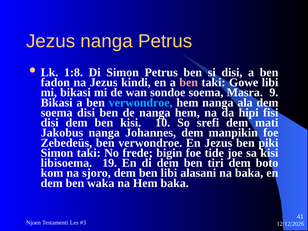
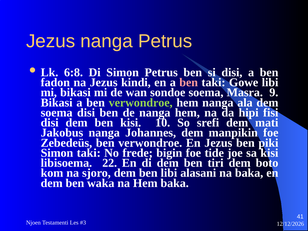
1:8: 1:8 -> 6:8
verwondroe at (141, 103) colour: light blue -> light green
19: 19 -> 22
